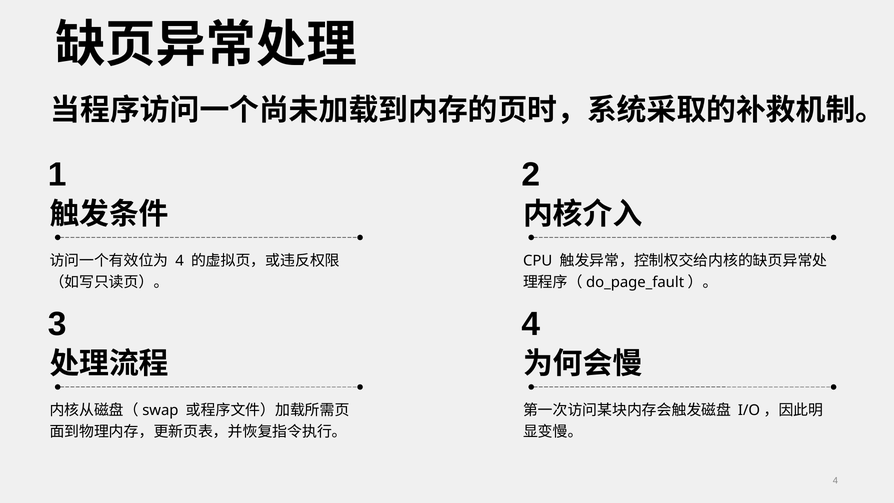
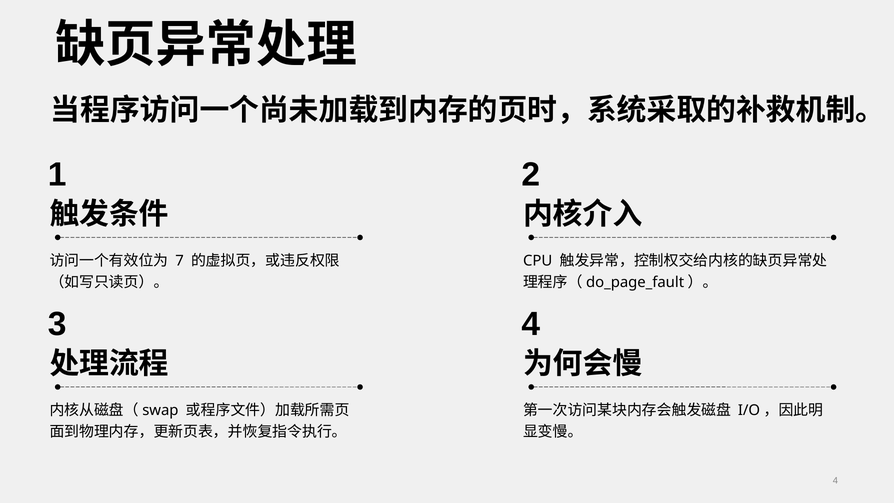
4 at (180, 261): 4 -> 7
